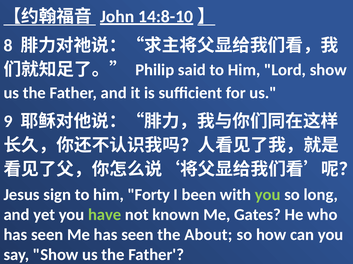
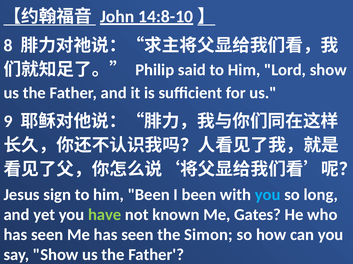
him Forty: Forty -> Been
you at (268, 195) colour: light green -> light blue
About: About -> Simon
